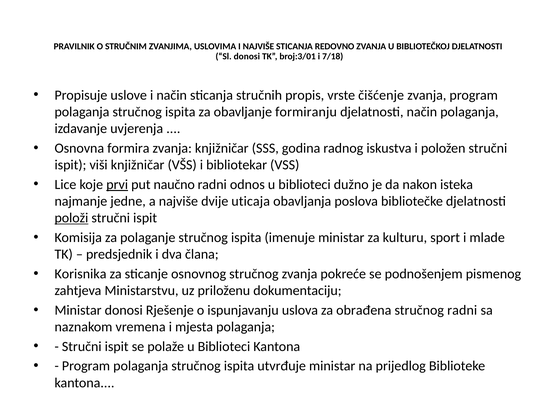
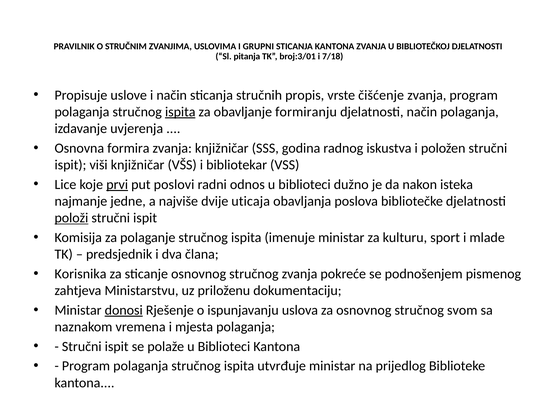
I NAJVIŠE: NAJVIŠE -> GRUPNI
STICANJA REDOVNO: REDOVNO -> KANTONA
Sl donosi: donosi -> pitanja
ispita at (180, 112) underline: none -> present
naučno: naučno -> poslovi
donosi at (124, 310) underline: none -> present
za obrađena: obrađena -> osnovnog
stručnog radni: radni -> svom
